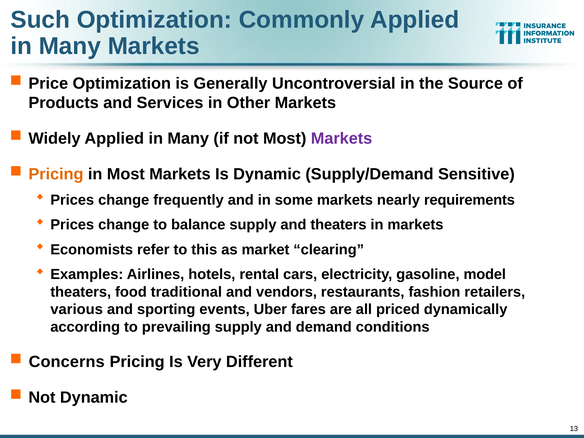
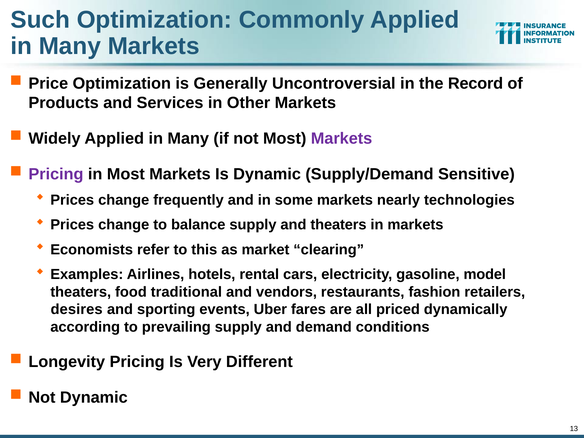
Source: Source -> Record
Pricing at (56, 174) colour: orange -> purple
requirements: requirements -> technologies
various: various -> desires
Concerns: Concerns -> Longevity
